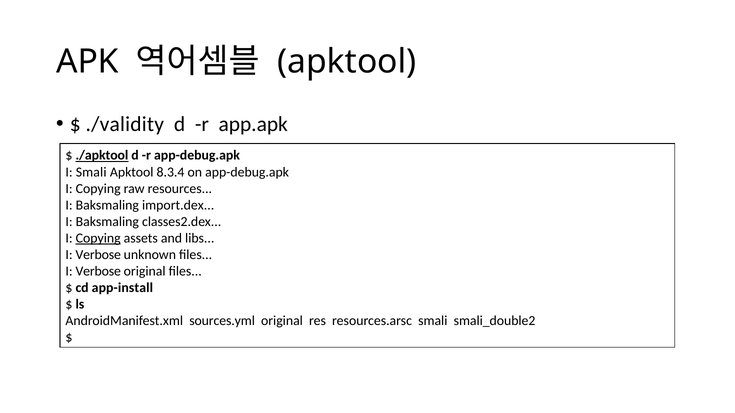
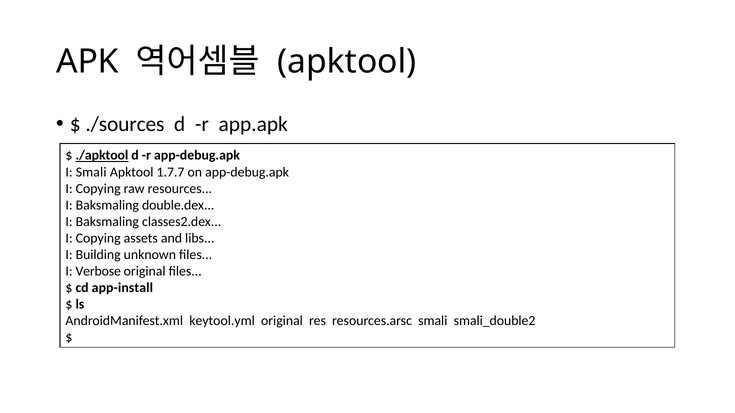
./validity: ./validity -> ./sources
8.3.4: 8.3.4 -> 1.7.7
import.dex: import.dex -> double.dex
Copying at (98, 238) underline: present -> none
Verbose at (98, 255): Verbose -> Building
sources.yml: sources.yml -> keytool.yml
